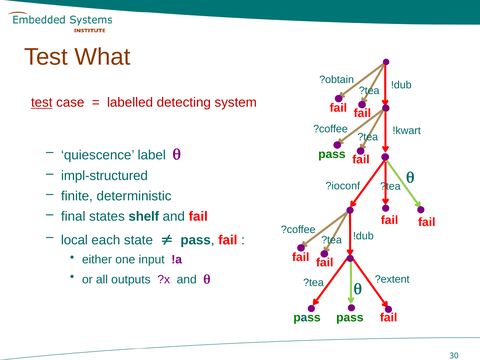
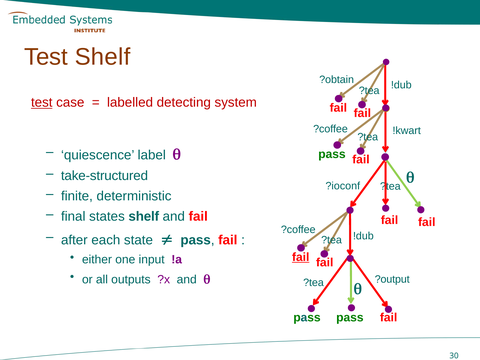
Test What: What -> Shelf
impl-structured: impl-structured -> take-structured
local: local -> after
fail at (301, 257) underline: none -> present
?extent: ?extent -> ?output
